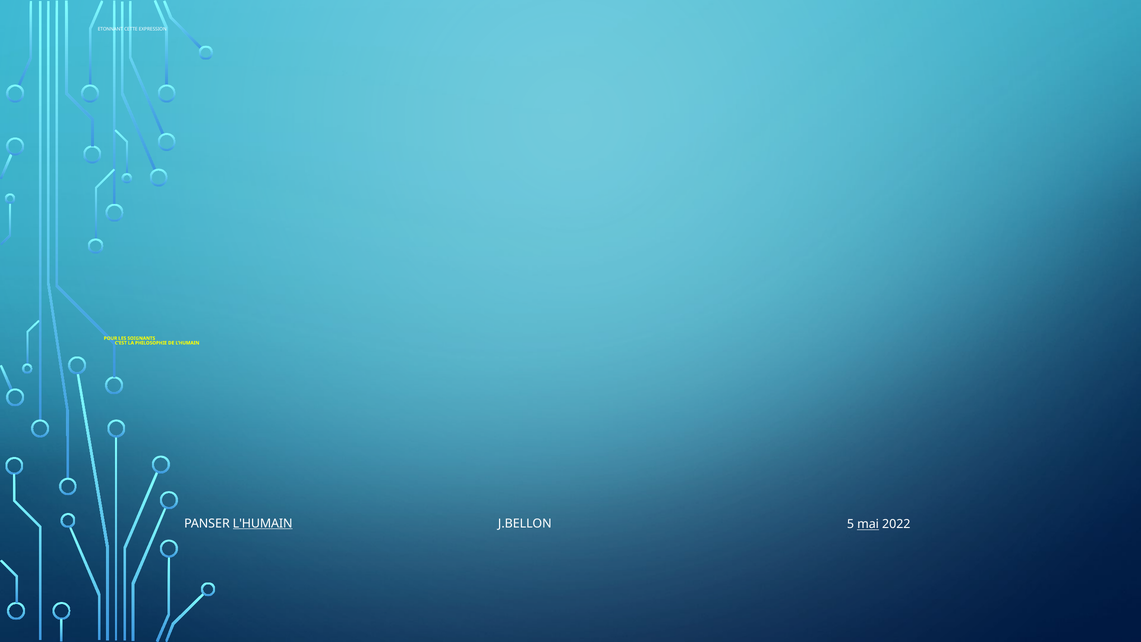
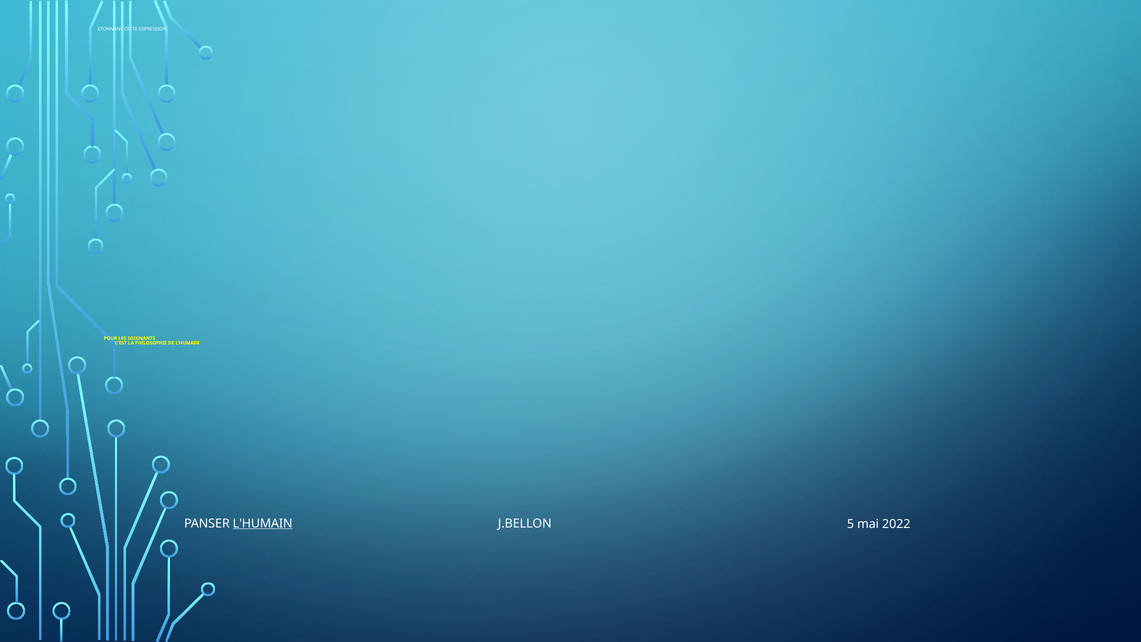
mai underline: present -> none
